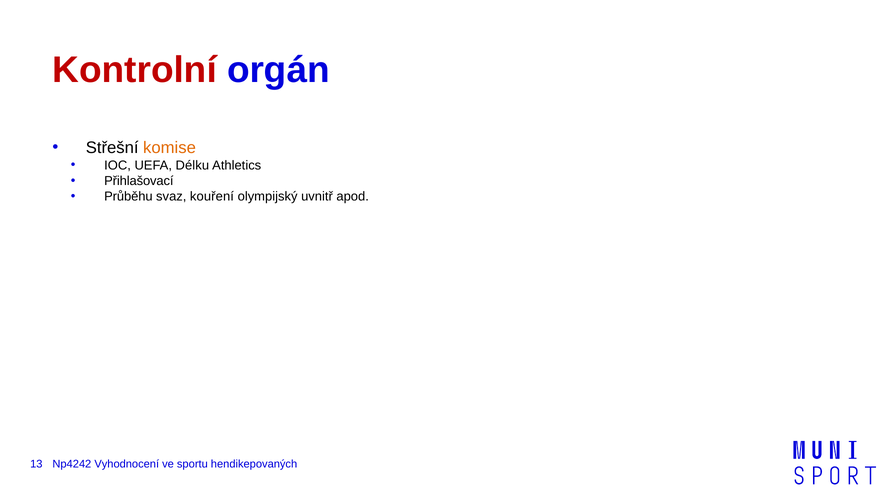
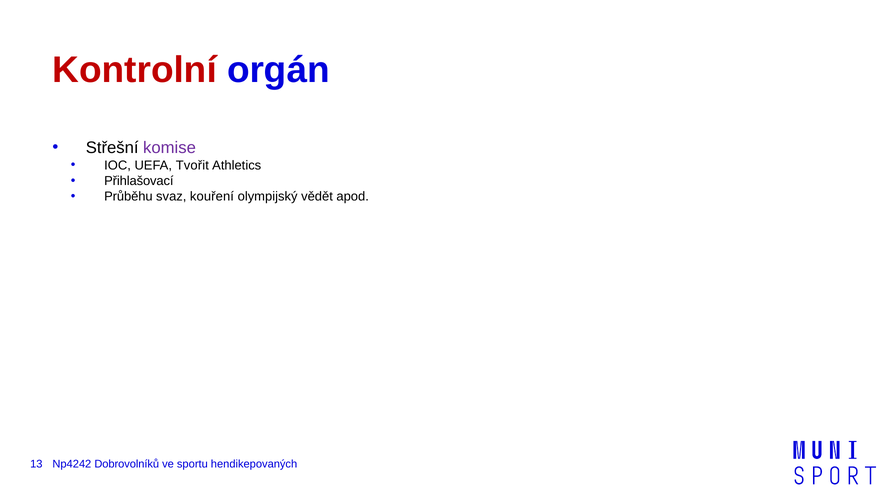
komise colour: orange -> purple
Délku: Délku -> Tvořit
uvnitř: uvnitř -> vědět
Vyhodnocení: Vyhodnocení -> Dobrovolníků
